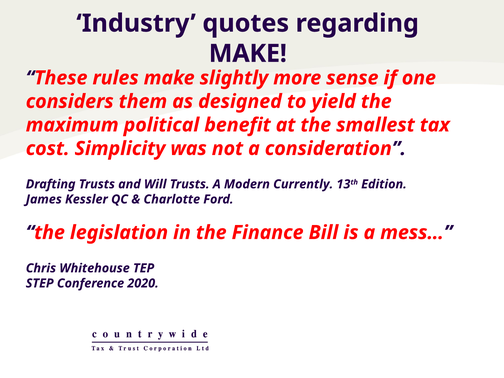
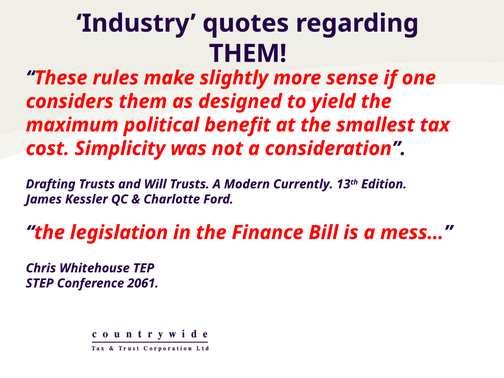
MAKE at (248, 54): MAKE -> THEM
2020: 2020 -> 2061
